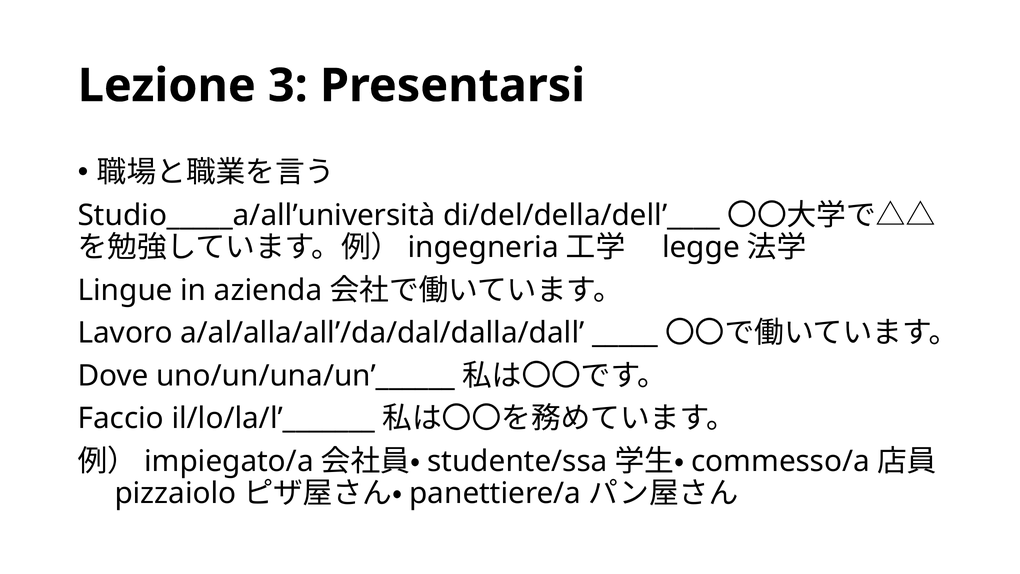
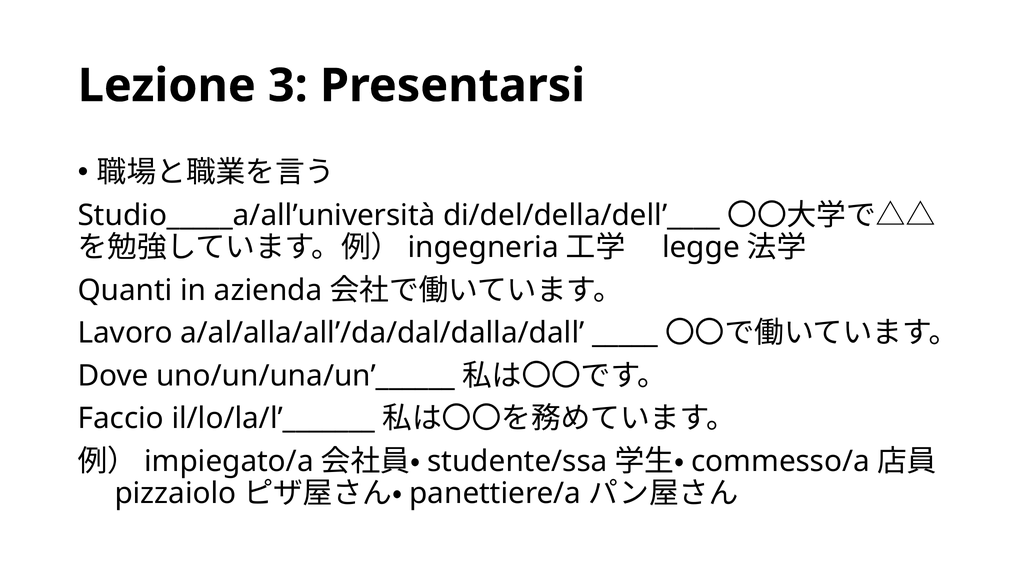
Lingue: Lingue -> Quanti
